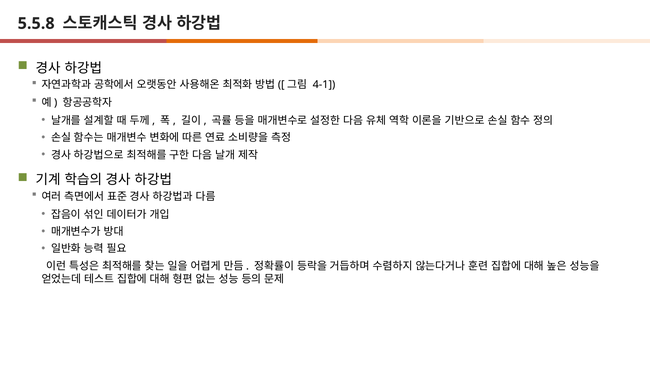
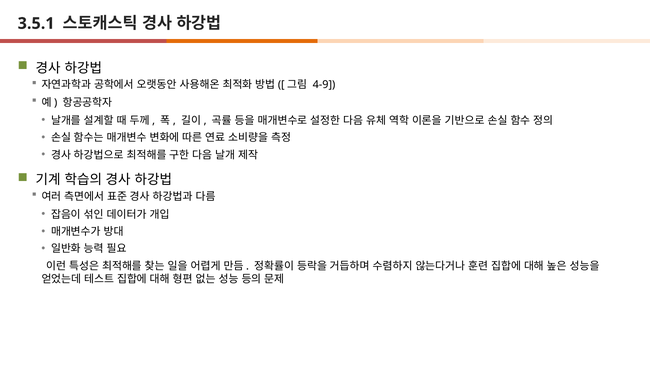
5.5.8: 5.5.8 -> 3.5.1
4-1: 4-1 -> 4-9
